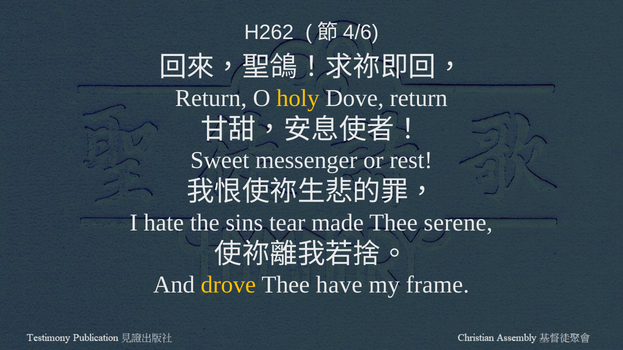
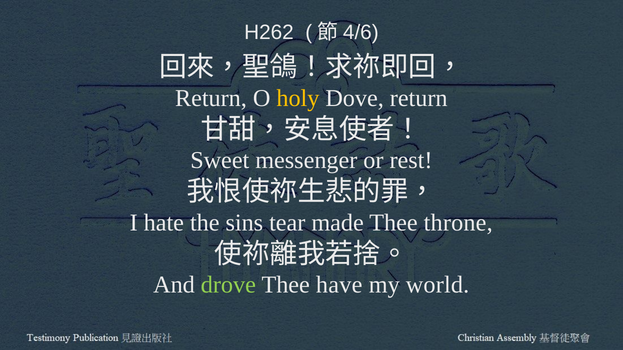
serene: serene -> throne
drove colour: yellow -> light green
frame: frame -> world
